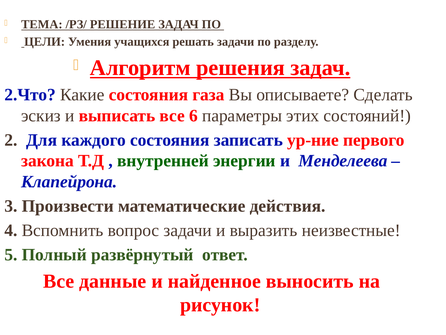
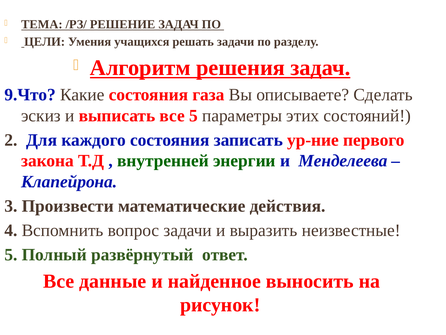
2.Что: 2.Что -> 9.Что
все 6: 6 -> 5
